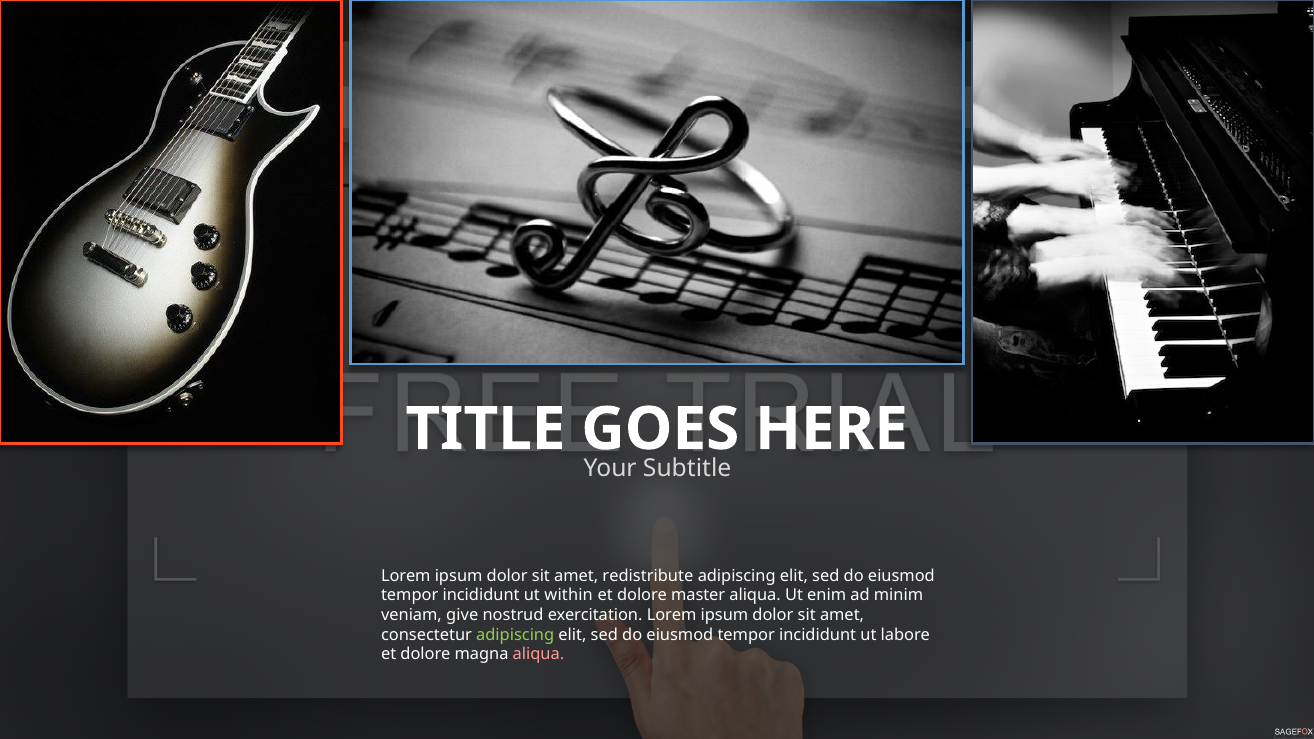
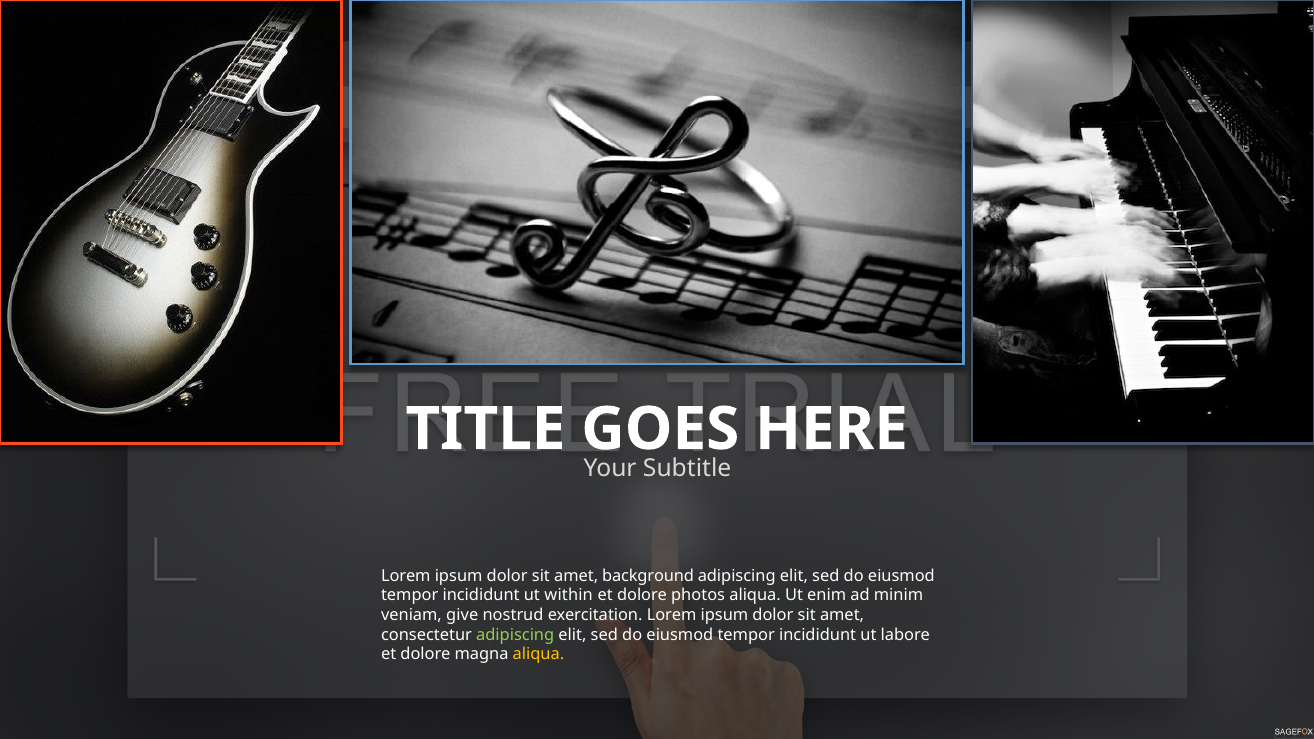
redistribute: redistribute -> background
master: master -> photos
aliqua at (538, 655) colour: pink -> yellow
